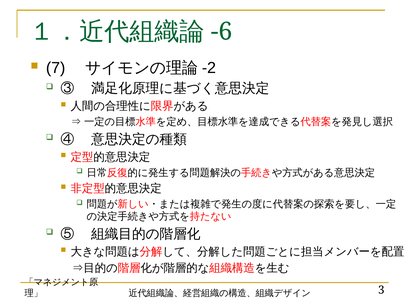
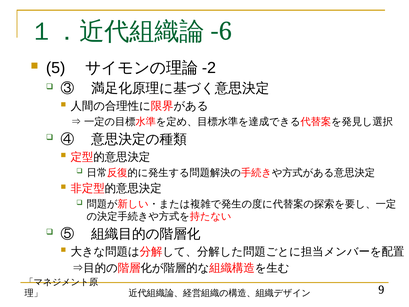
7: 7 -> 5
3: 3 -> 9
